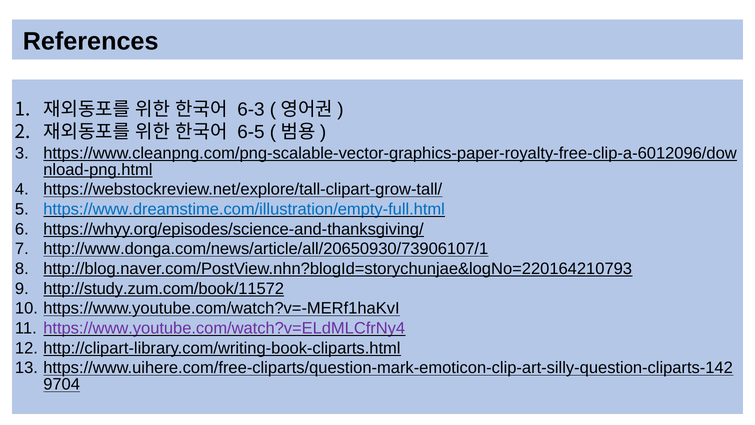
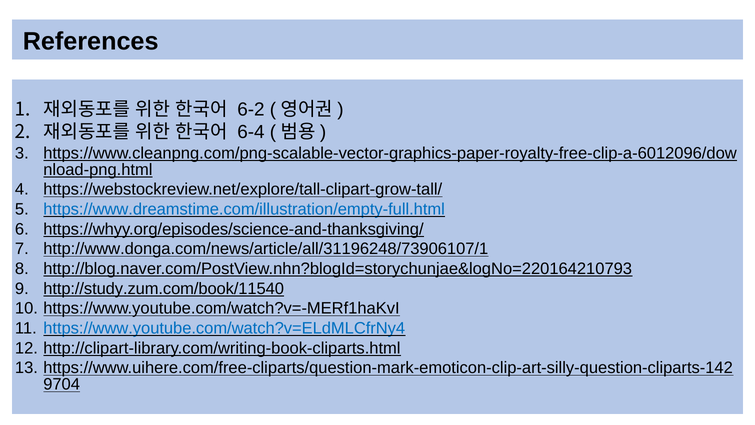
6-3: 6-3 -> 6-2
6-5: 6-5 -> 6-4
http://www.donga.com/news/article/all/20650930/73906107/1: http://www.donga.com/news/article/all/20650930/73906107/1 -> http://www.donga.com/news/article/all/31196248/73906107/1
http://study.zum.com/book/11572: http://study.zum.com/book/11572 -> http://study.zum.com/book/11540
https://www.youtube.com/watch?v=ELdMLCfrNy4 colour: purple -> blue
